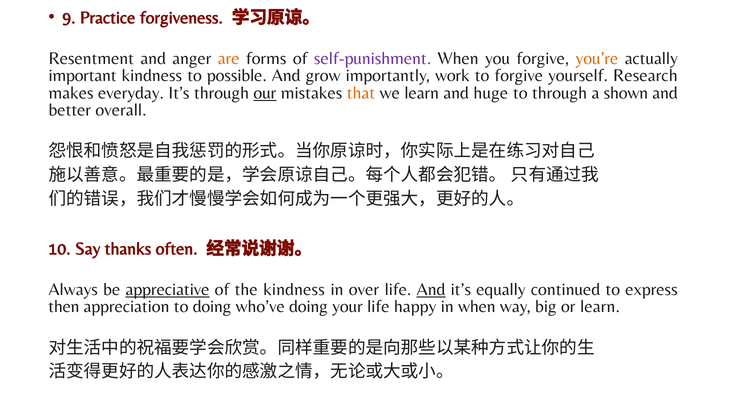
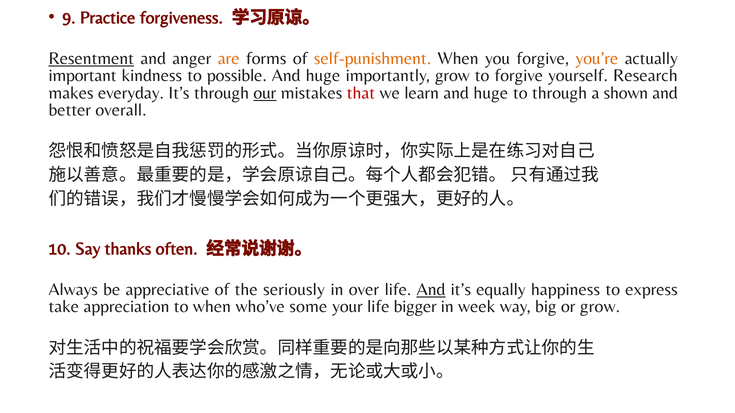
Resentment underline: none -> present
self-punishment colour: purple -> orange
grow at (323, 76): grow -> huge
importantly work: work -> grow
that colour: orange -> red
appreciative underline: present -> none
the kindness: kindness -> seriously
continued: continued -> happiness
then: then -> take
to doing: doing -> when
who’ve doing: doing -> some
happy: happy -> bigger
in when: when -> week
or learn: learn -> grow
